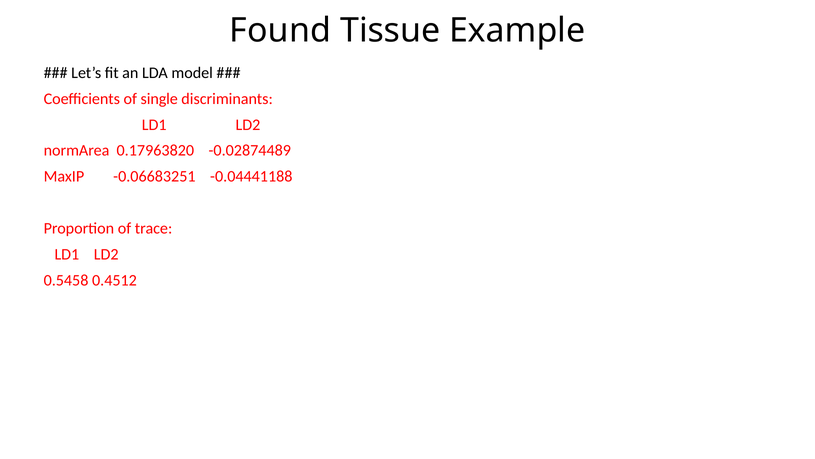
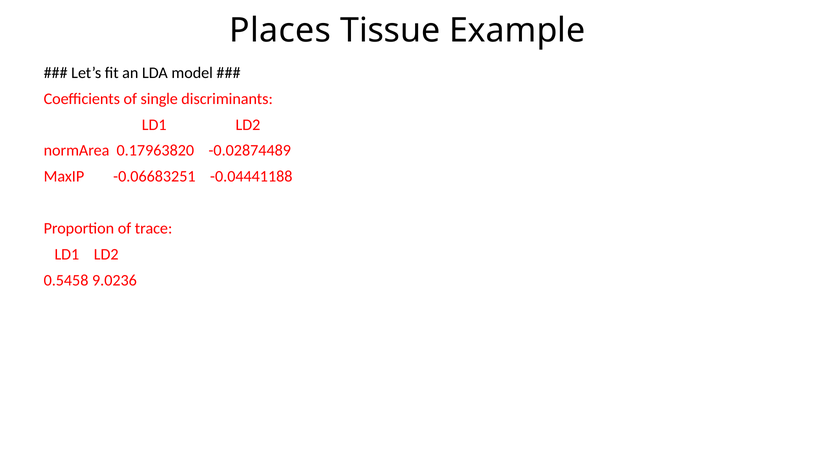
Found: Found -> Places
0.4512: 0.4512 -> 9.0236
